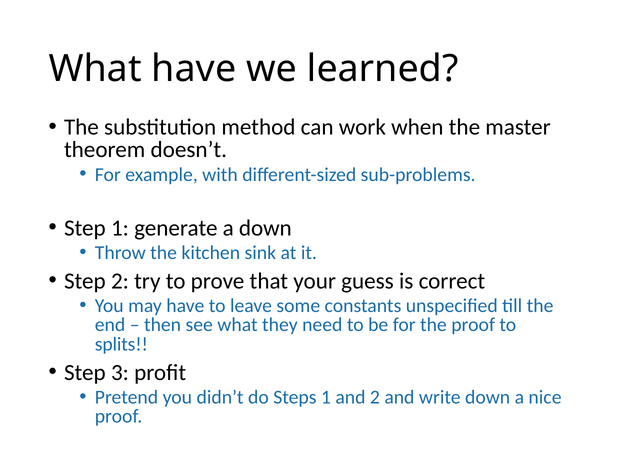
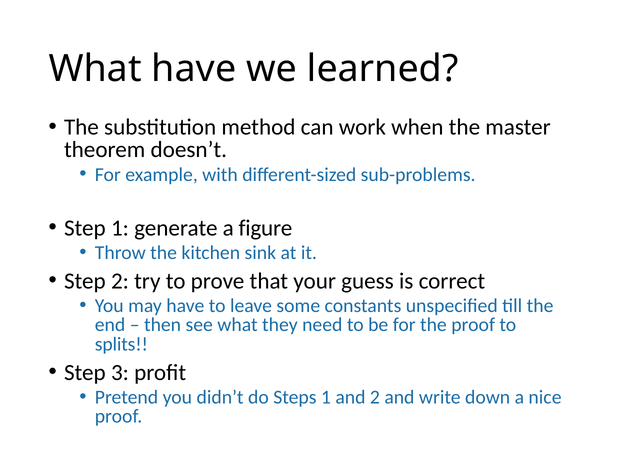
a down: down -> figure
